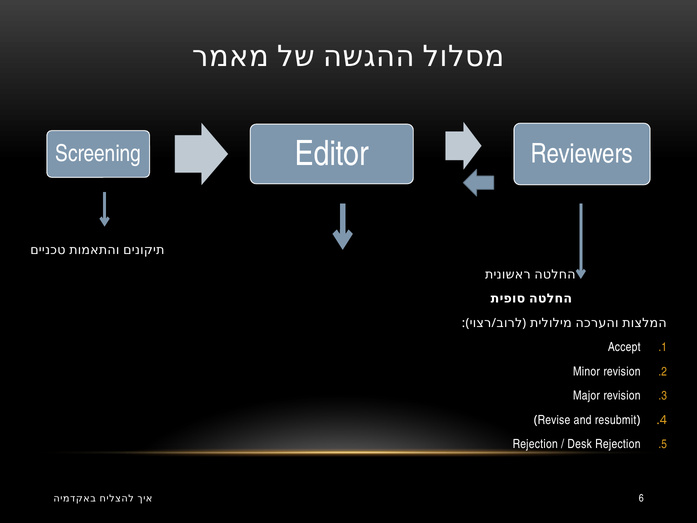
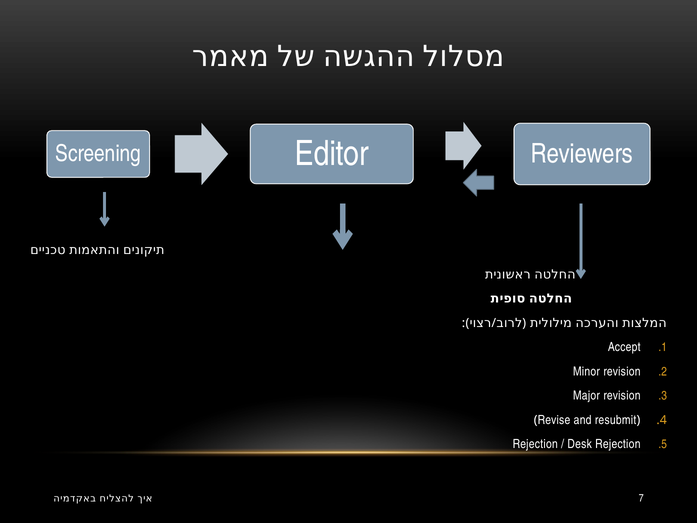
6: 6 -> 7
